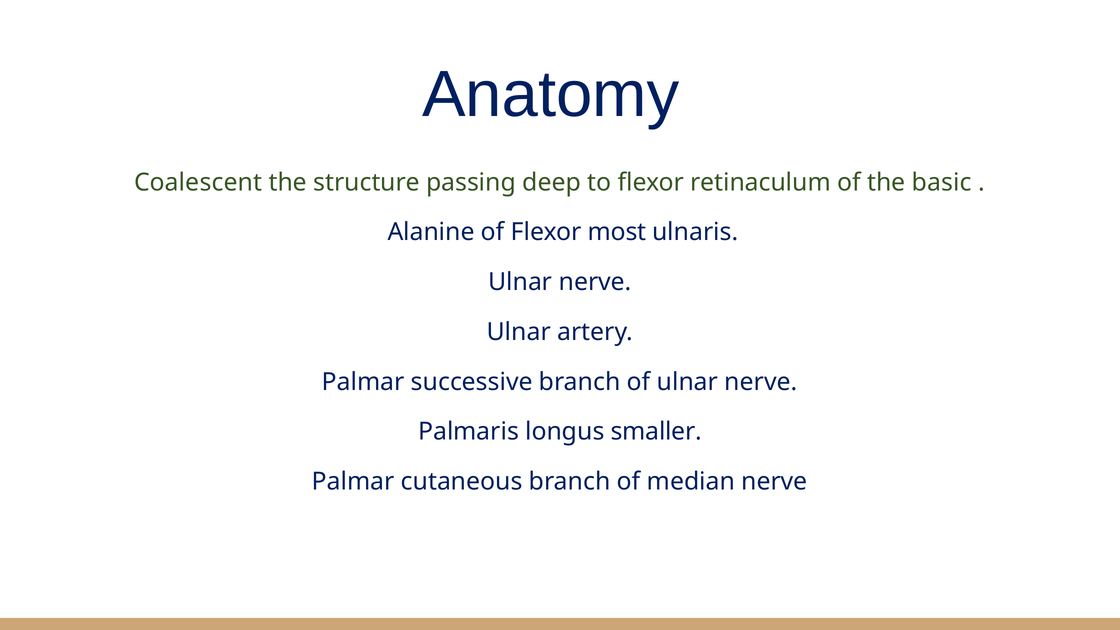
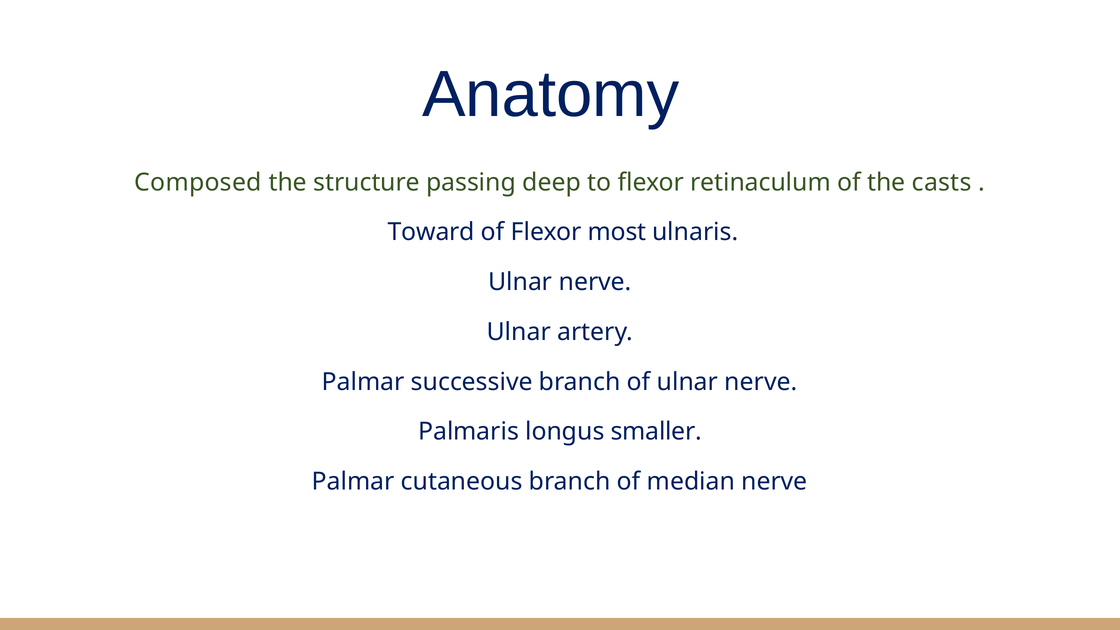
Coalescent: Coalescent -> Composed
basic: basic -> casts
Alanine: Alanine -> Toward
